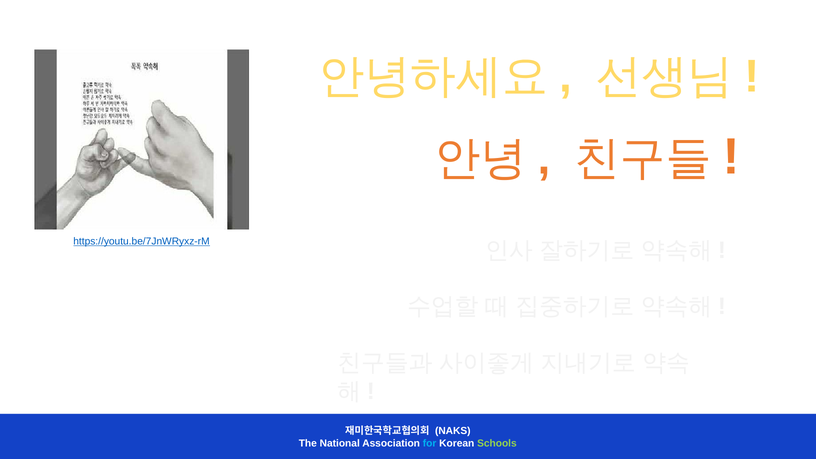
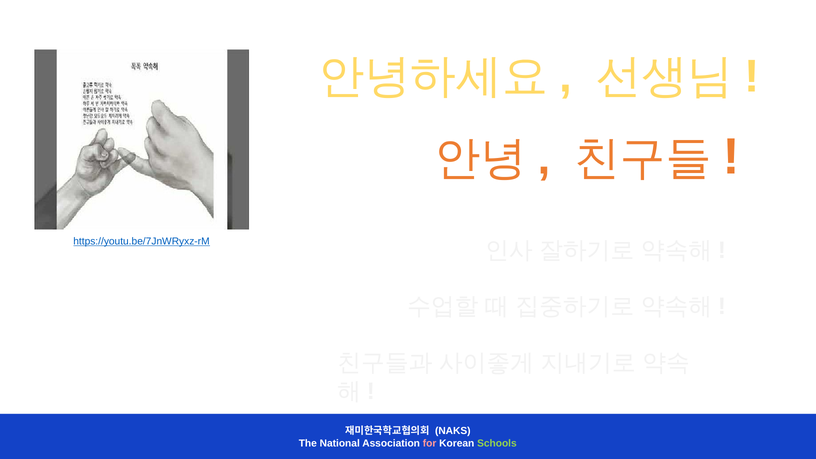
for colour: light blue -> pink
